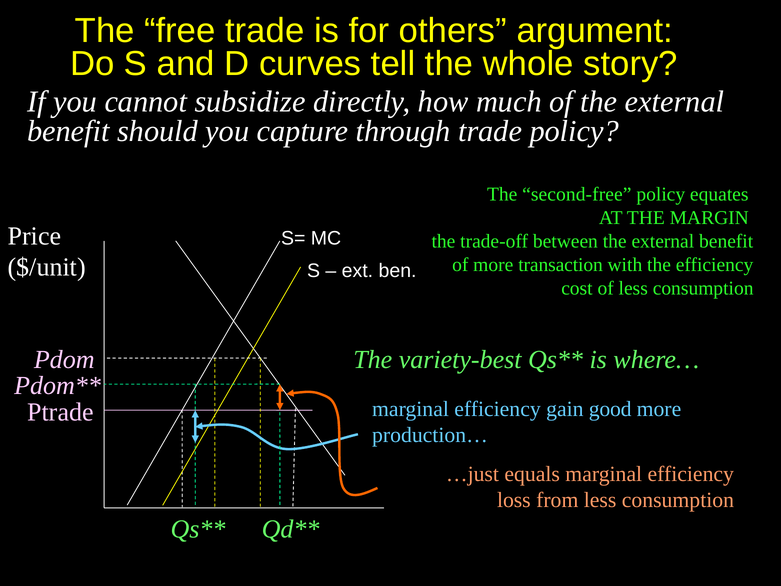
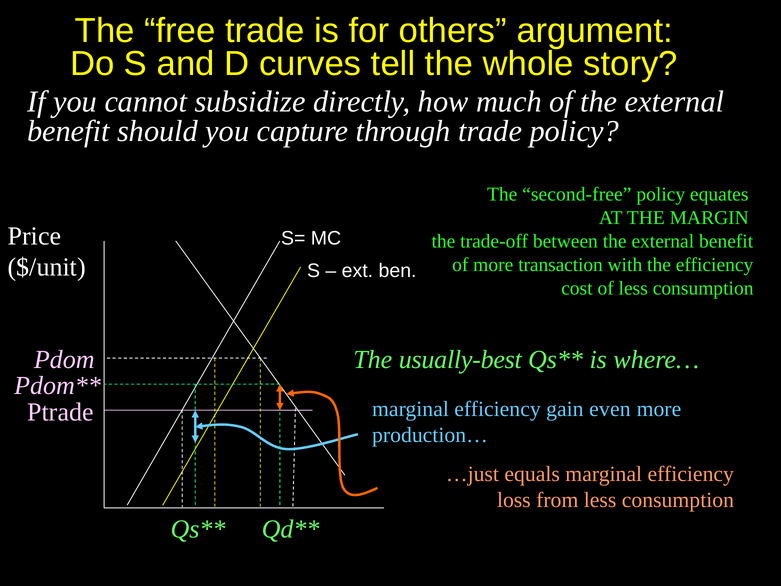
variety-best: variety-best -> usually-best
good: good -> even
